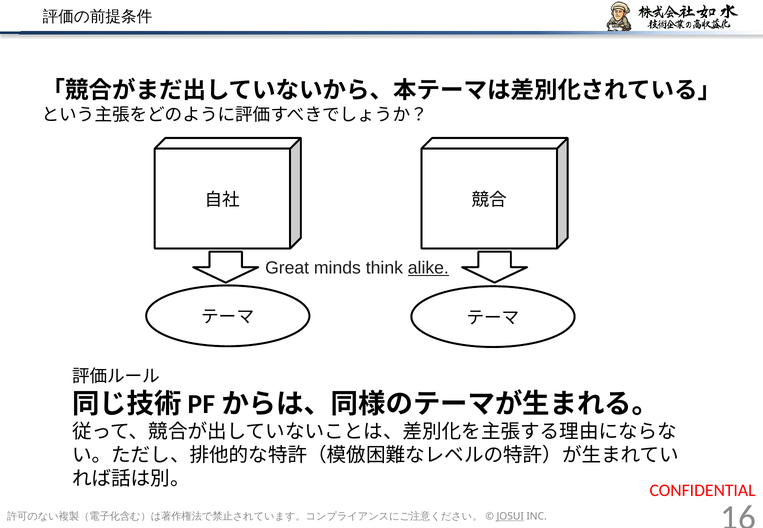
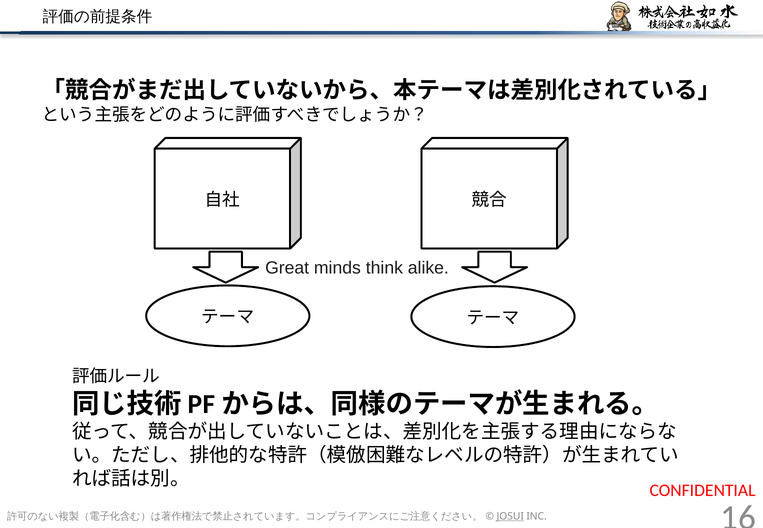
alike underline: present -> none
